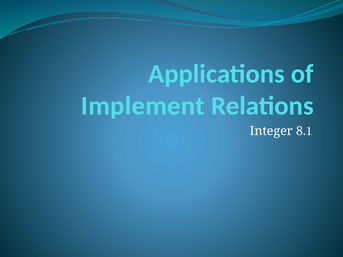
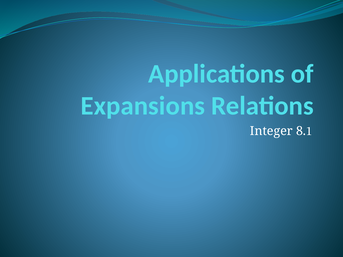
Implement: Implement -> Expansions
